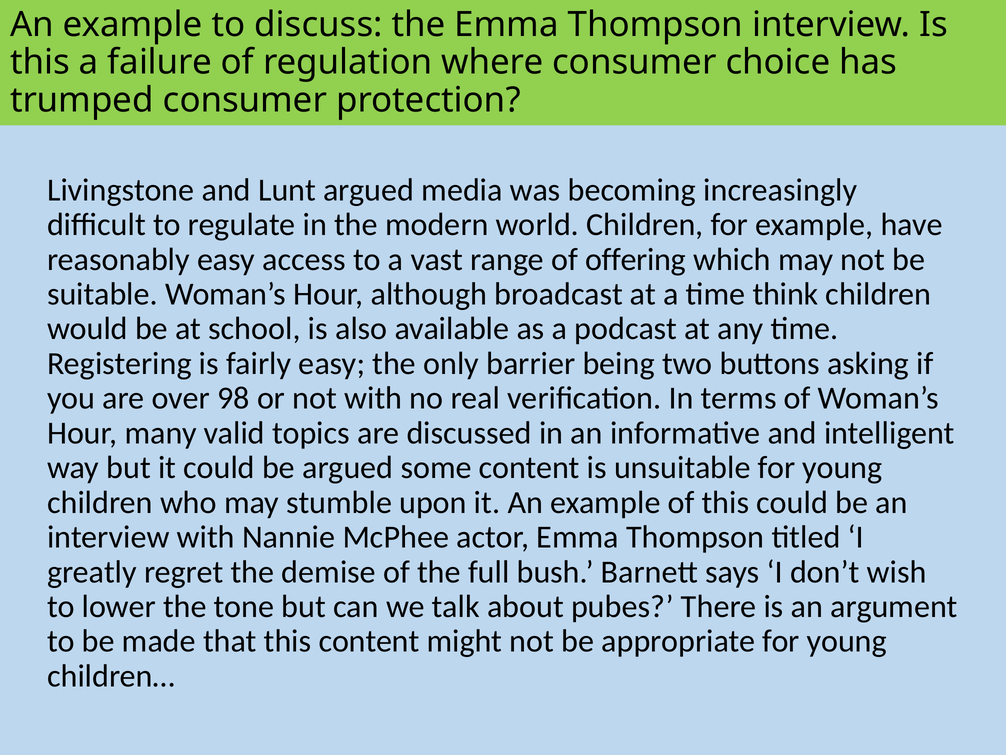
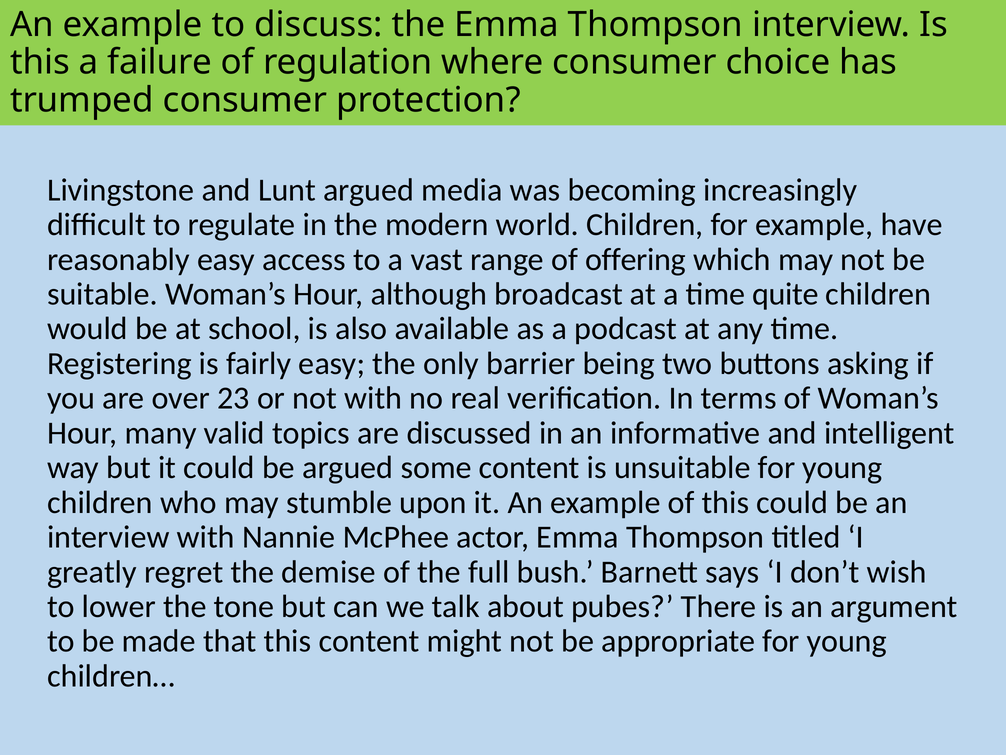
think: think -> quite
98: 98 -> 23
